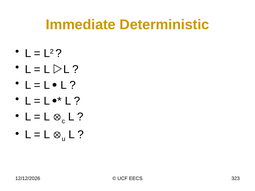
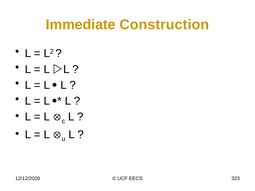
Deterministic: Deterministic -> Construction
